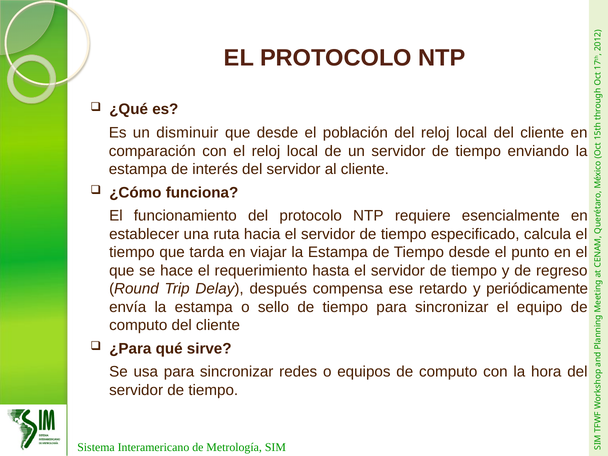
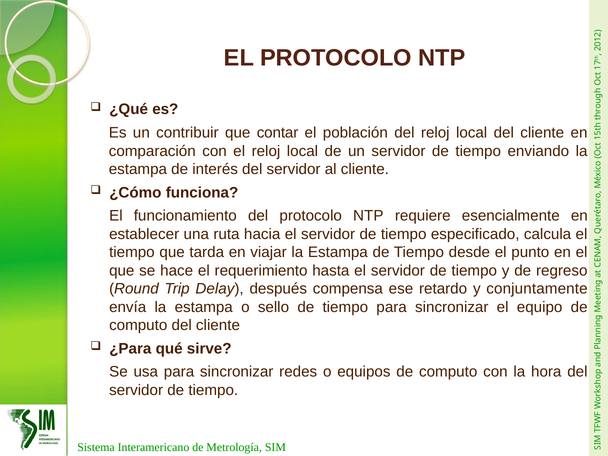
disminuir: disminuir -> contribuir
que desde: desde -> contar
periódicamente: periódicamente -> conjuntamente
